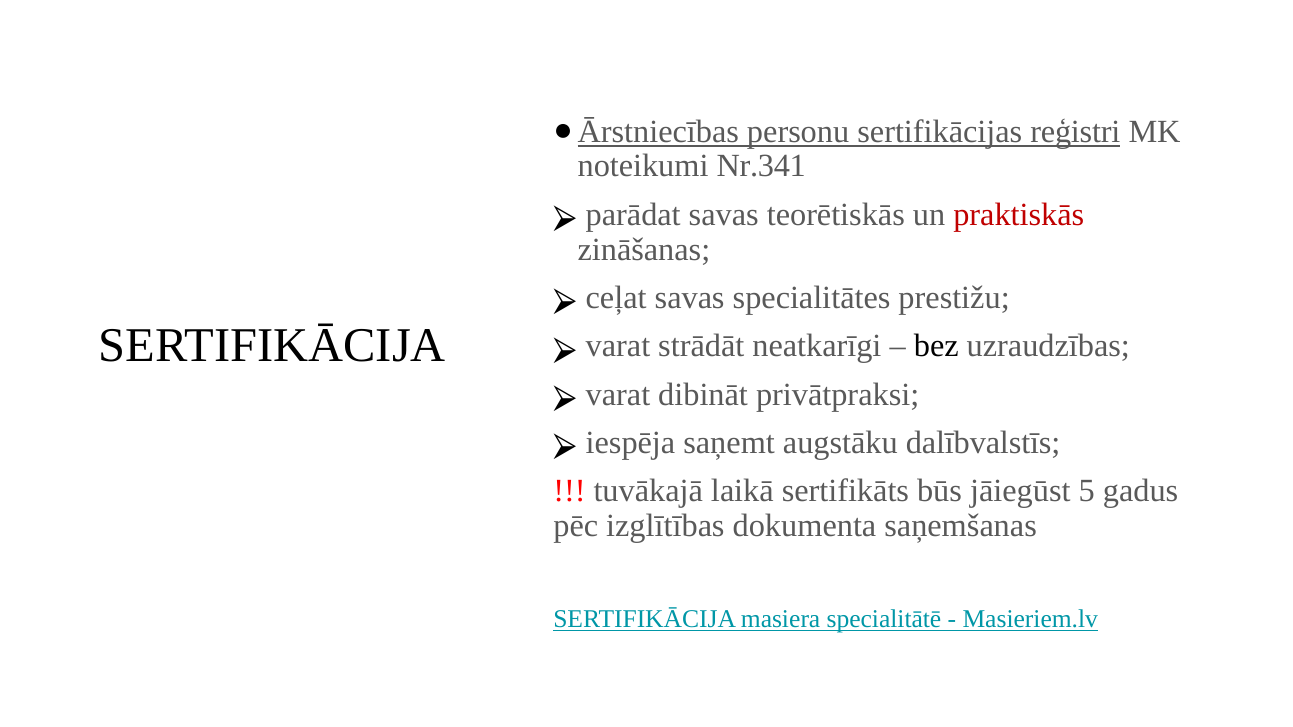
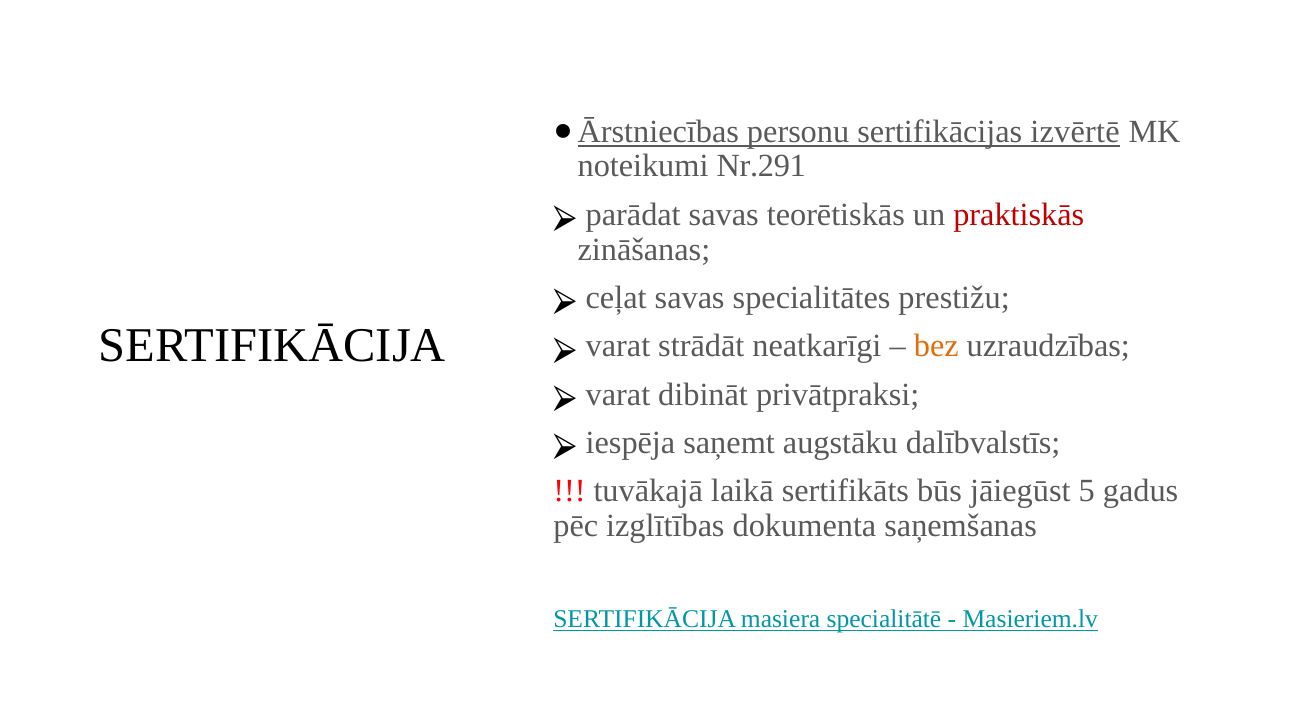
reģistri: reģistri -> izvērtē
Nr.341: Nr.341 -> Nr.291
bez colour: black -> orange
